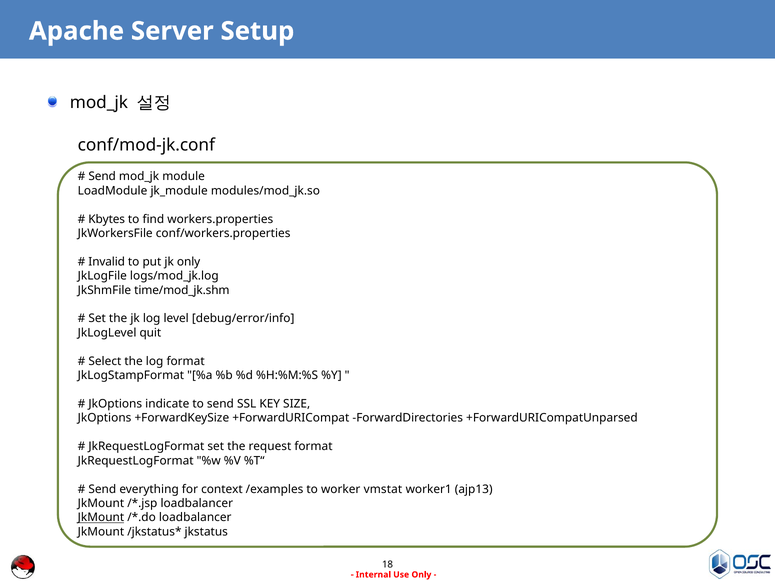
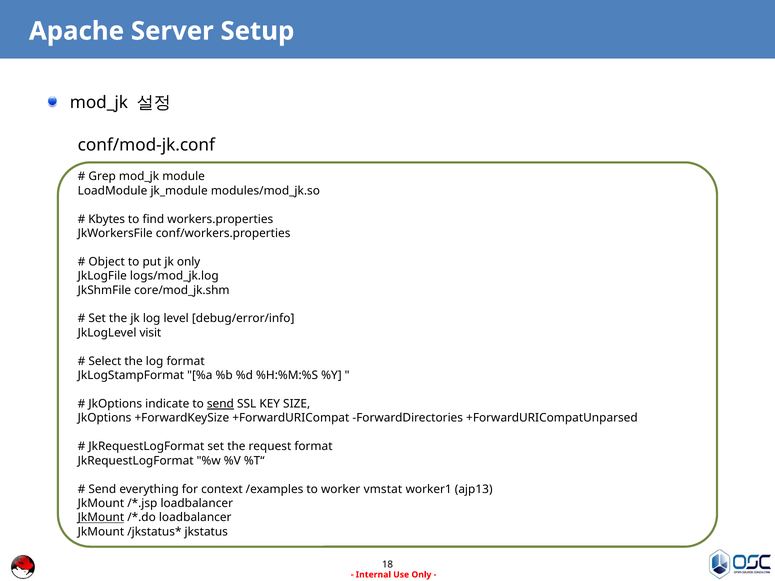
Send at (102, 177): Send -> Grep
Invalid: Invalid -> Object
time/mod_jk.shm: time/mod_jk.shm -> core/mod_jk.shm
quit: quit -> visit
send at (220, 404) underline: none -> present
